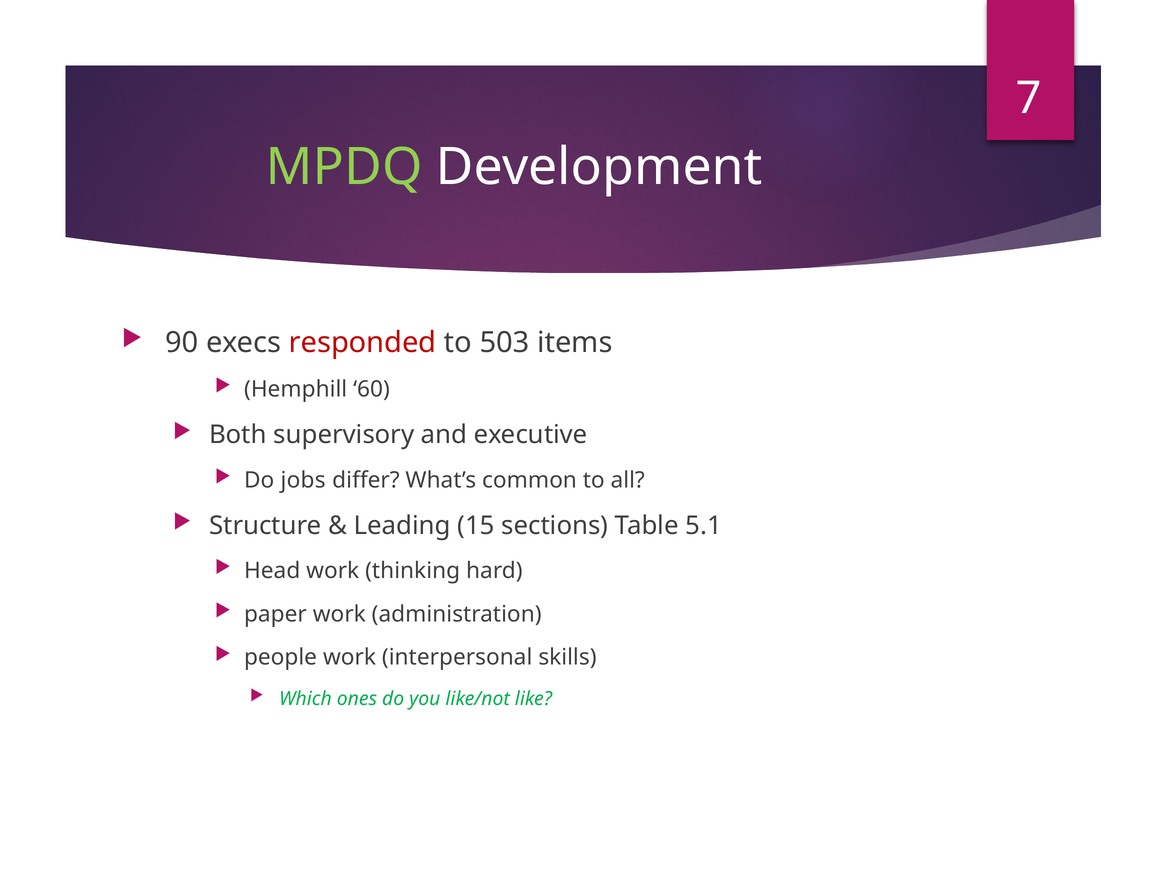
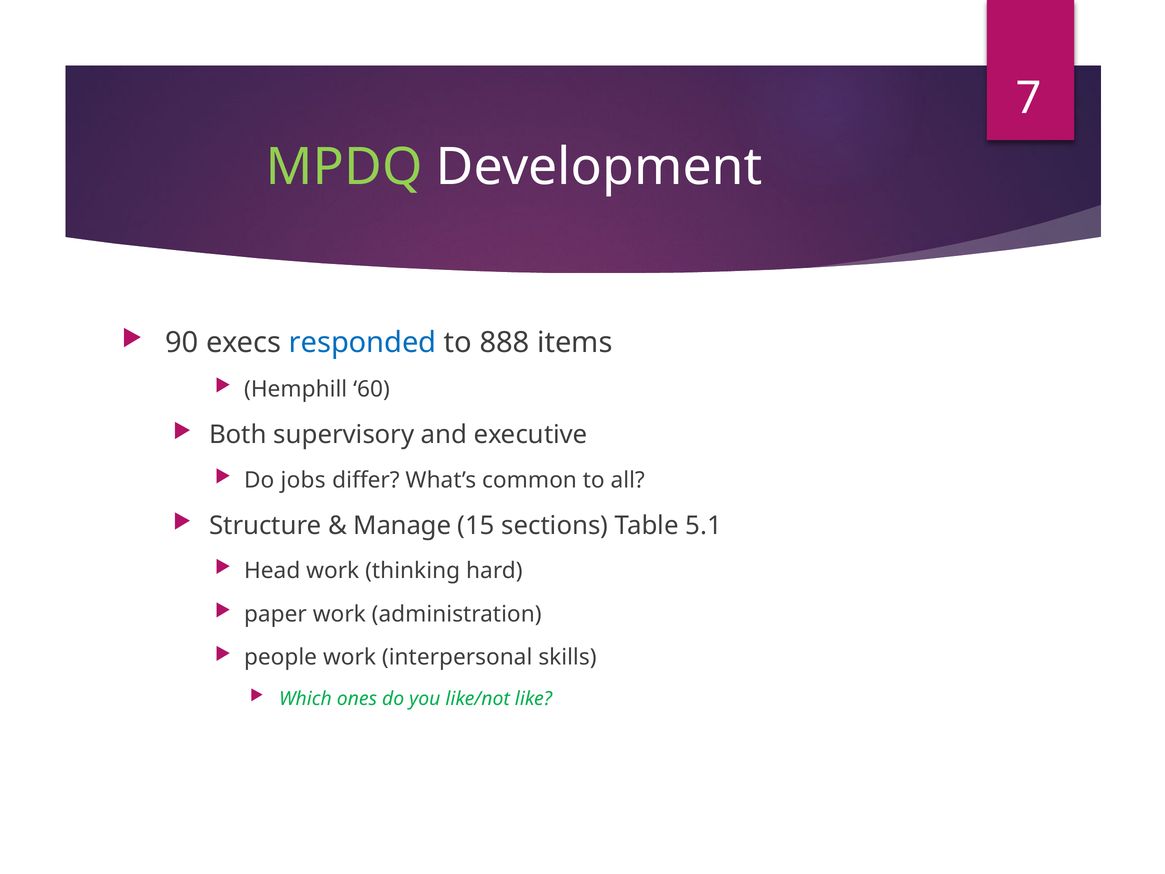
responded colour: red -> blue
503: 503 -> 888
Leading: Leading -> Manage
